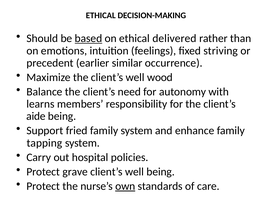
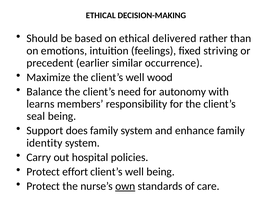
based underline: present -> none
aide: aide -> seal
fried: fried -> does
tapping: tapping -> identity
grave: grave -> effort
